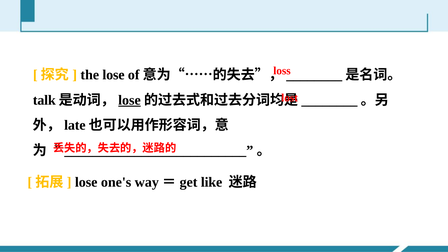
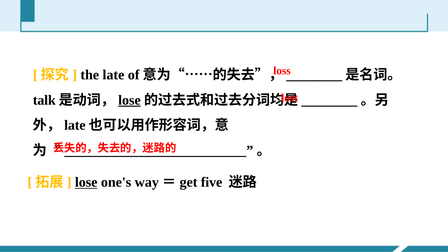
the lose: lose -> late
lose at (86, 182) underline: none -> present
like: like -> five
